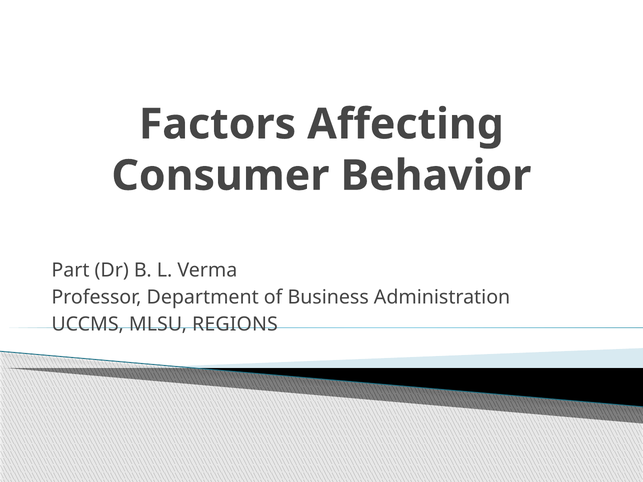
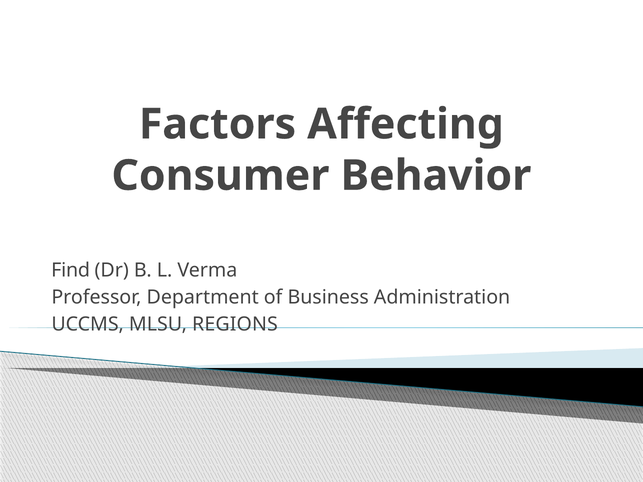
Part: Part -> Find
